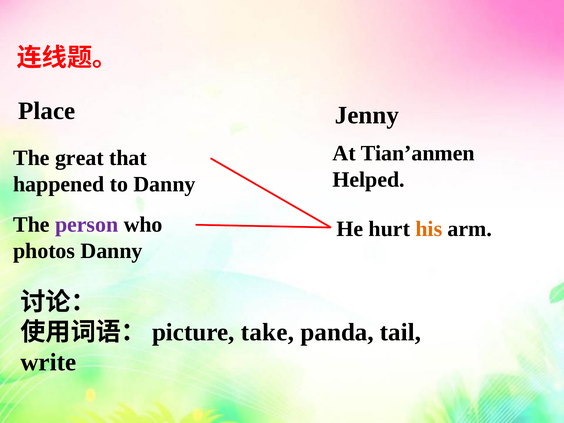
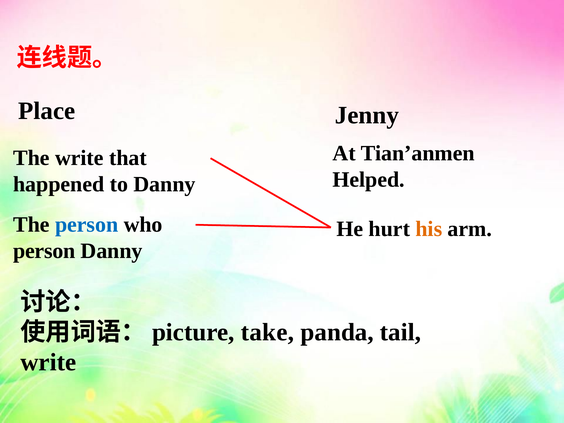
The great: great -> write
person at (87, 225) colour: purple -> blue
photos at (44, 251): photos -> person
